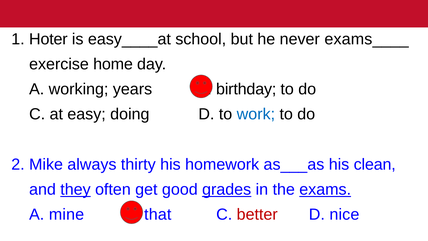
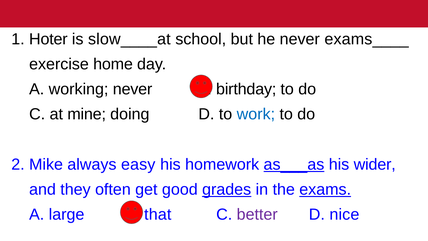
easy____at: easy____at -> slow____at
working years: years -> never
easy: easy -> mine
thirty: thirty -> easy
as___as underline: none -> present
clean: clean -> wider
they underline: present -> none
mine: mine -> large
better colour: red -> purple
